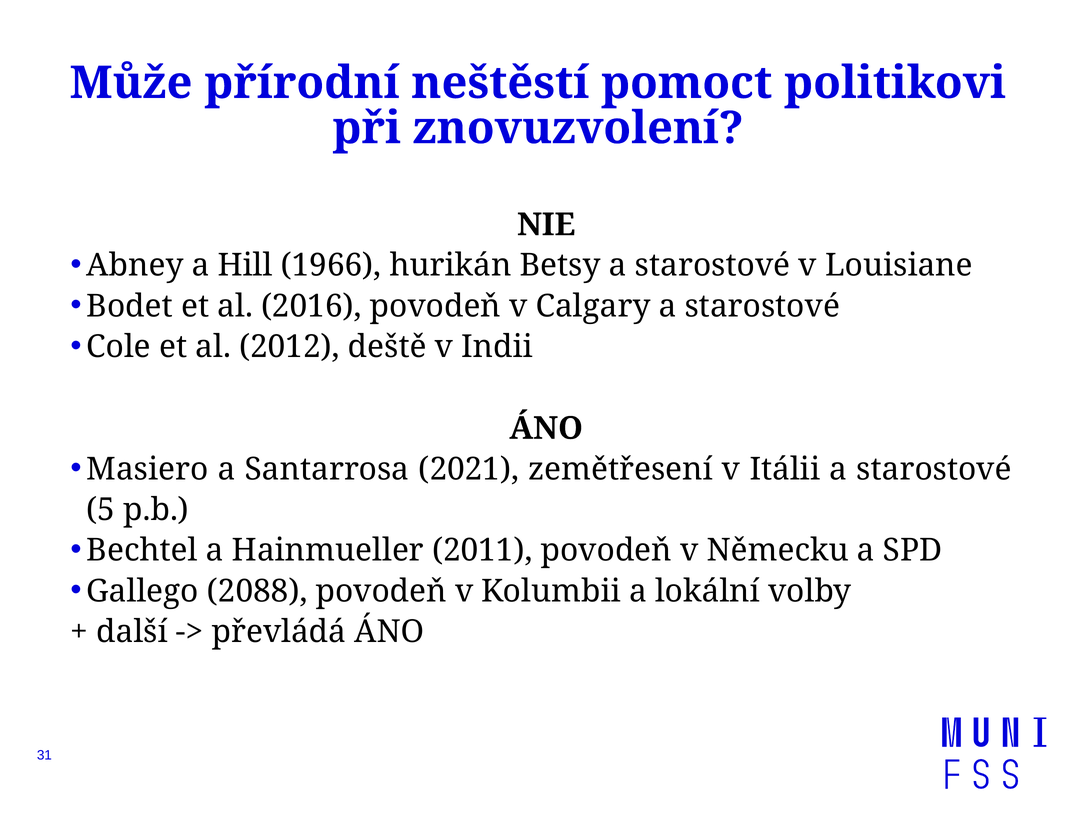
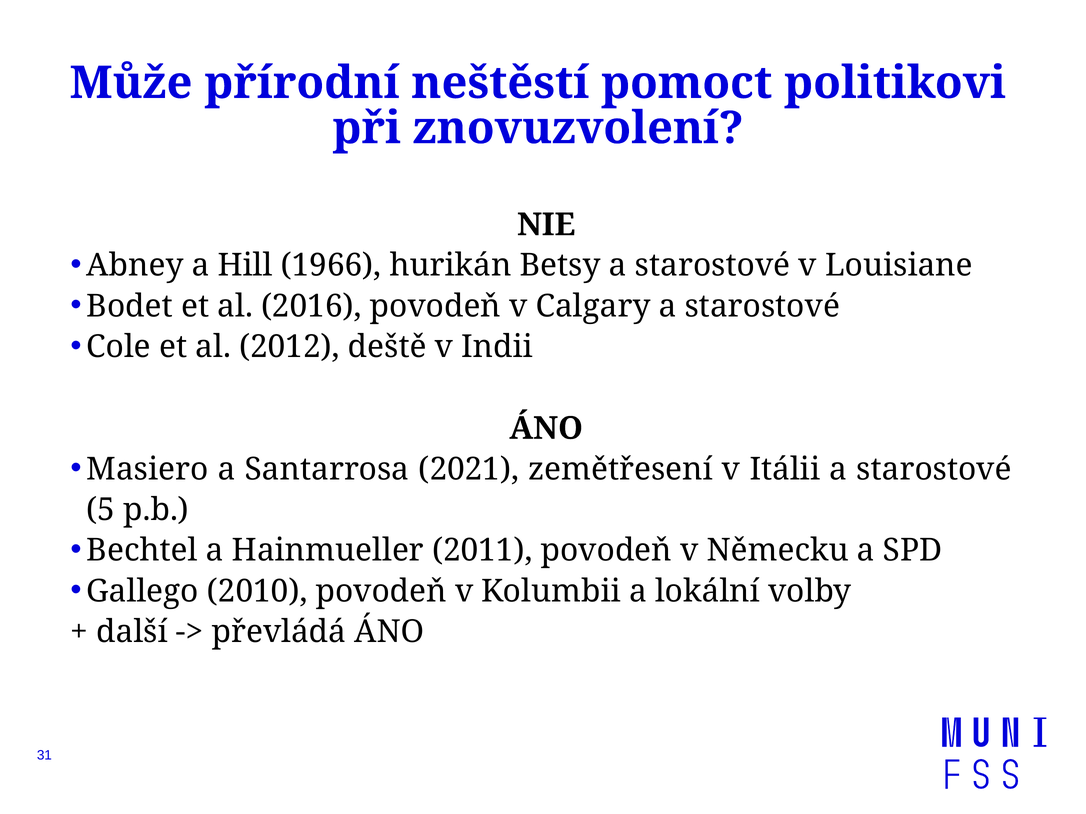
2088: 2088 -> 2010
